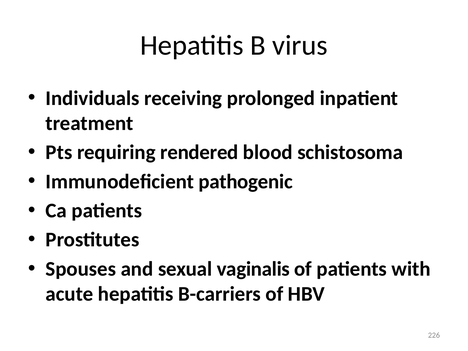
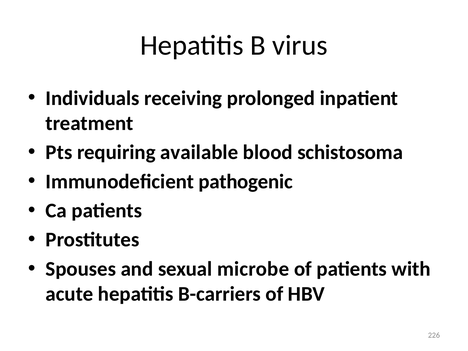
rendered: rendered -> available
vaginalis: vaginalis -> microbe
